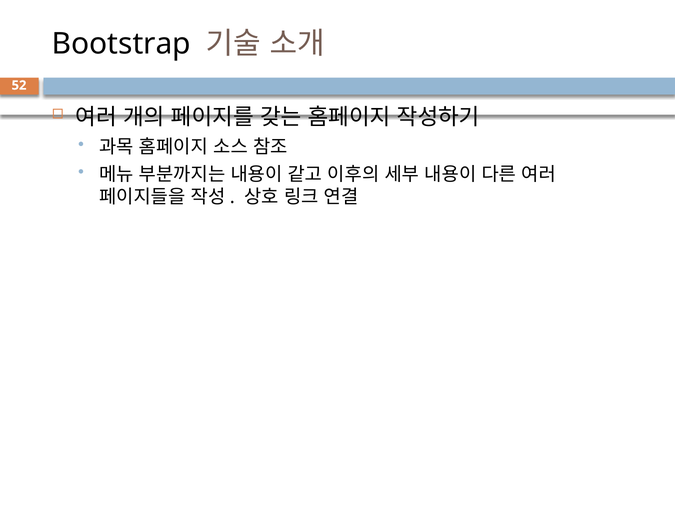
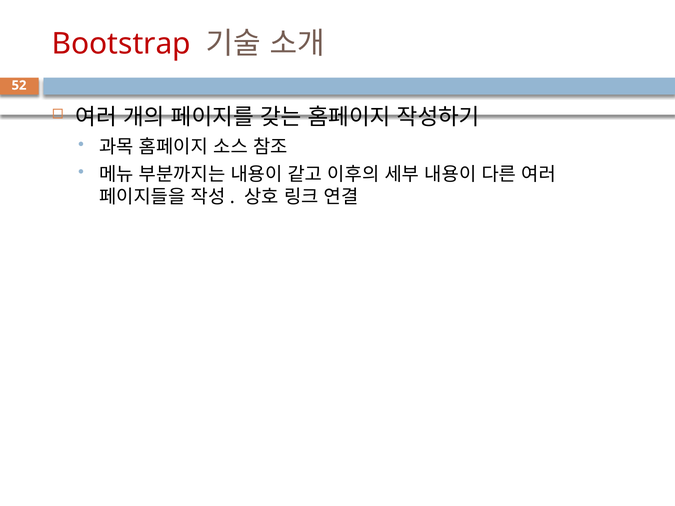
Bootstrap colour: black -> red
